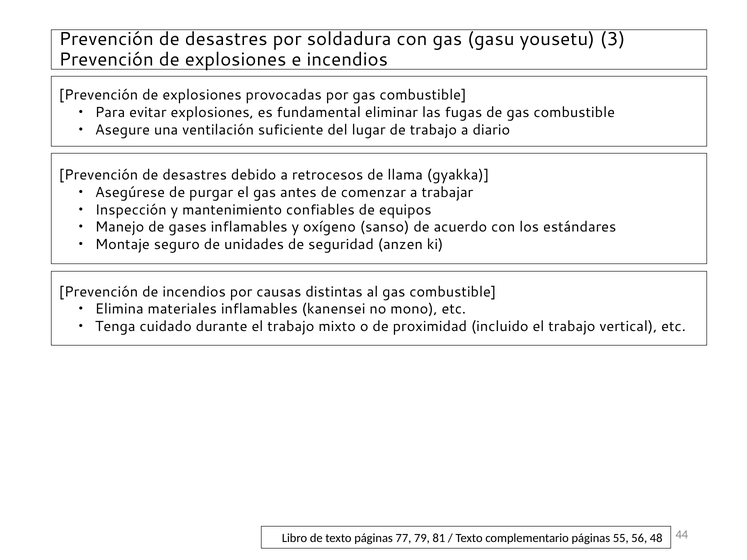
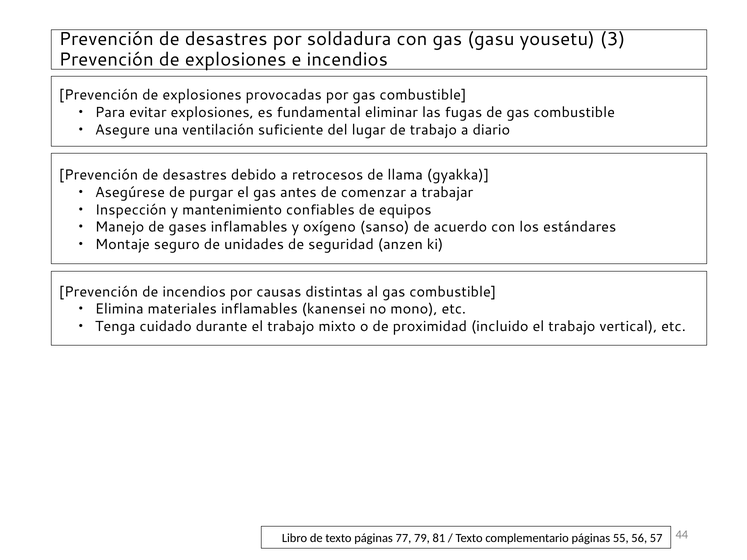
48: 48 -> 57
